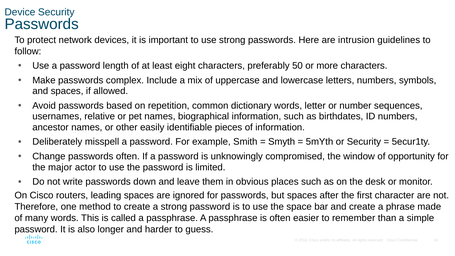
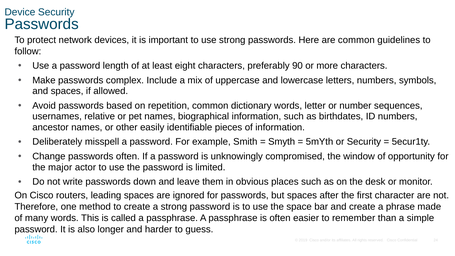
are intrusion: intrusion -> common
50: 50 -> 90
